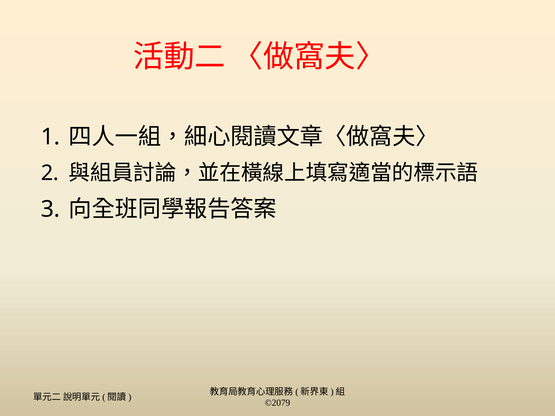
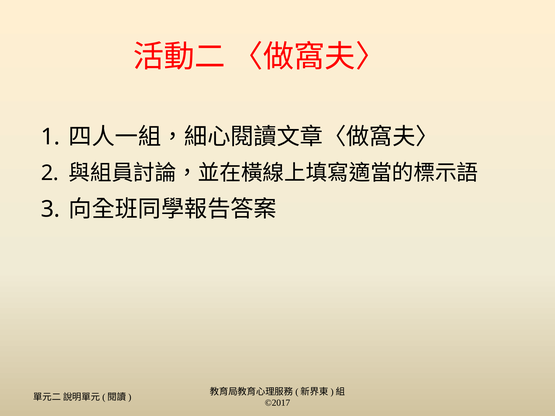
©2079: ©2079 -> ©2017
